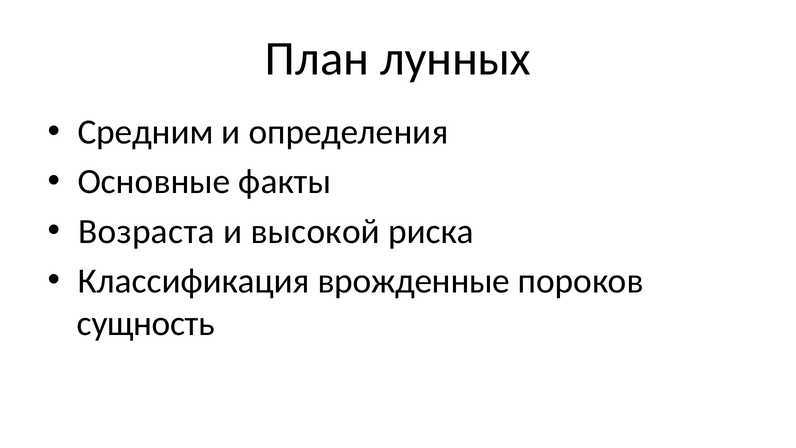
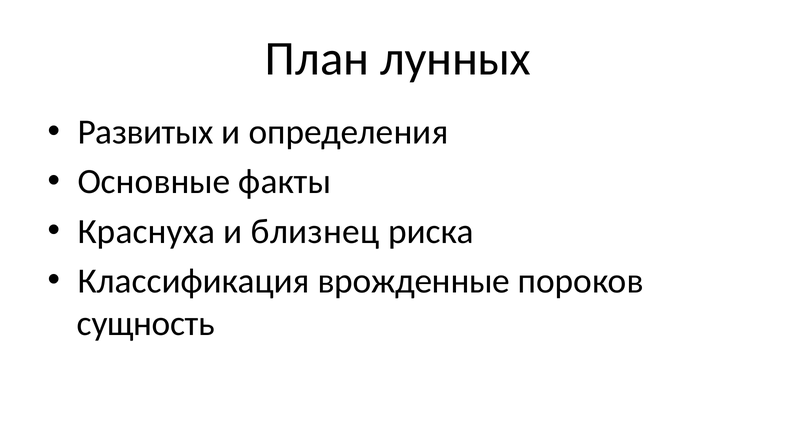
Средним: Средним -> Развитых
Возраста: Возраста -> Краснуха
высокой: высокой -> близнец
